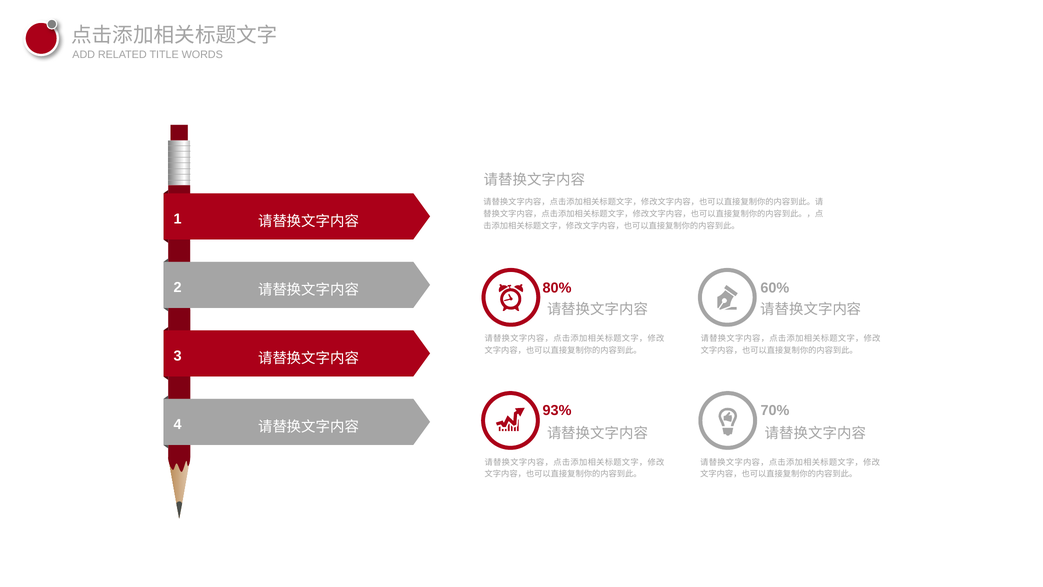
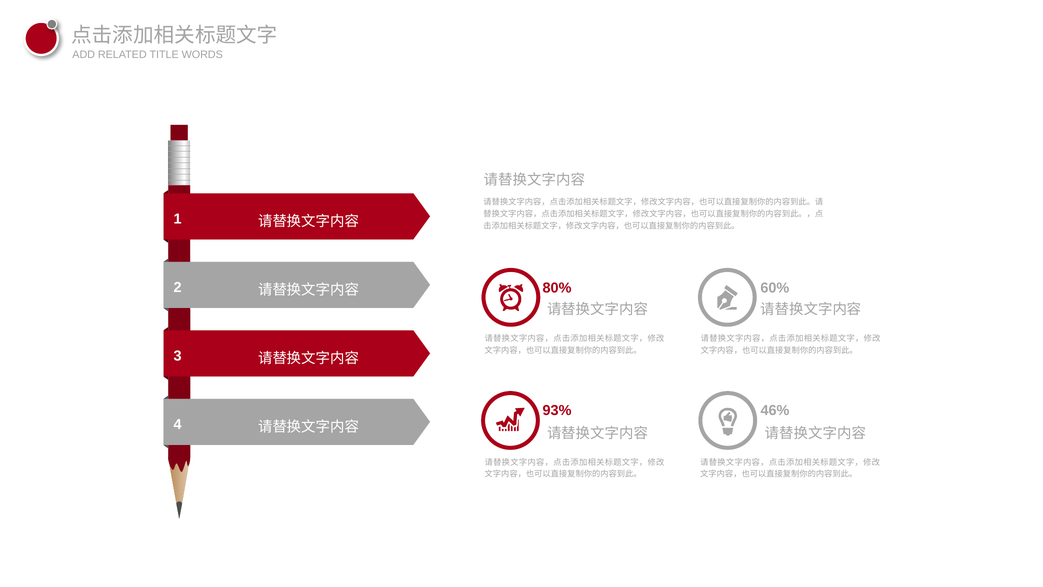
70%: 70% -> 46%
